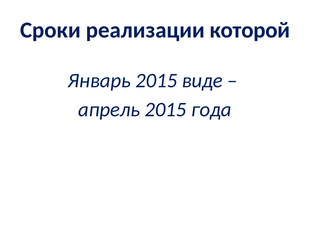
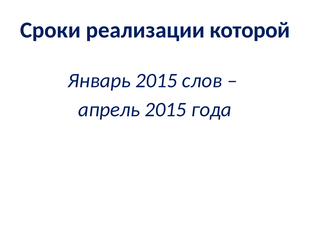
виде: виде -> слов
